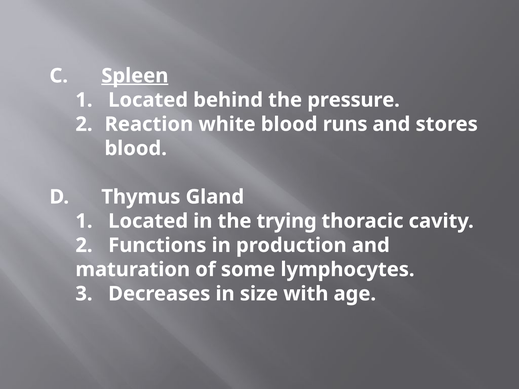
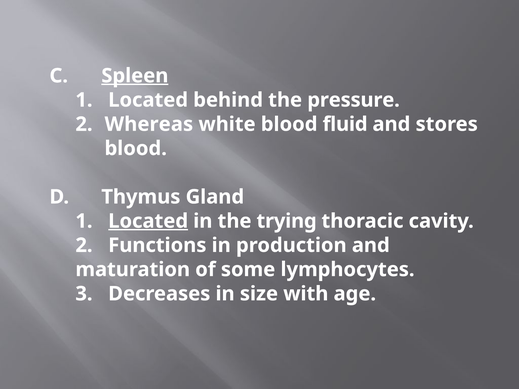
Reaction: Reaction -> Whereas
runs: runs -> fluid
Located at (148, 221) underline: none -> present
